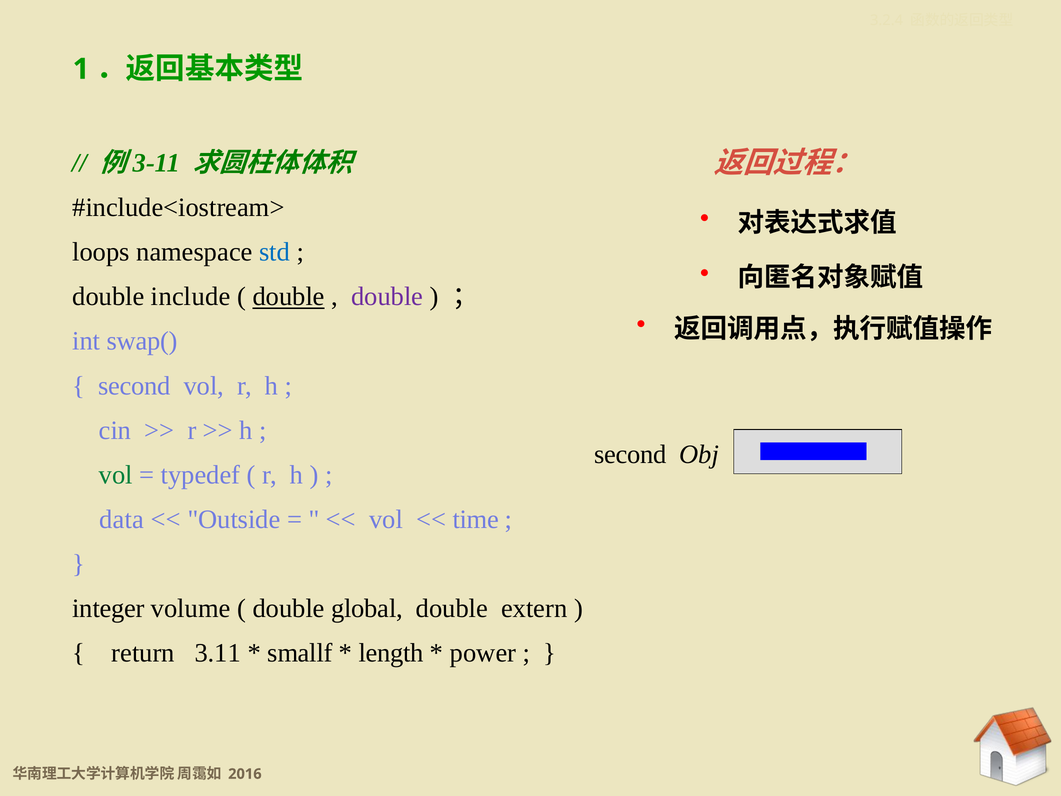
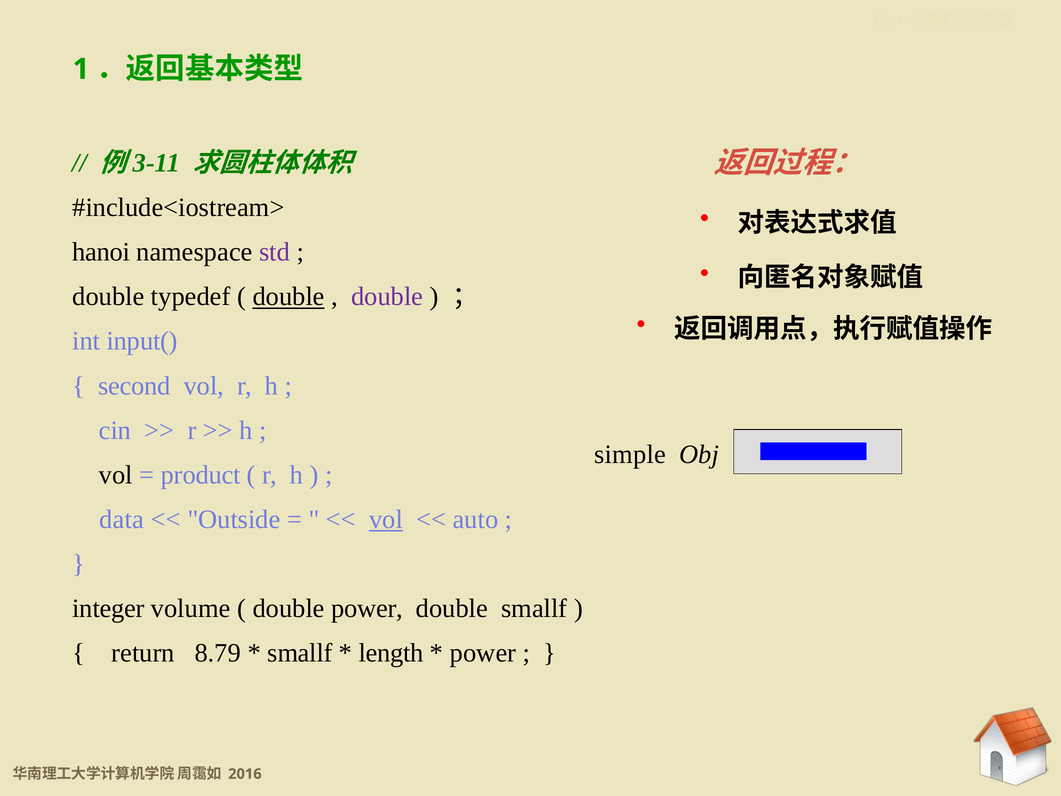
loops: loops -> hanoi
std colour: blue -> purple
include: include -> typedef
swap(: swap( -> input(
second at (630, 454): second -> simple
vol at (116, 475) colour: green -> black
typedef: typedef -> product
vol at (386, 519) underline: none -> present
time: time -> auto
double global: global -> power
double extern: extern -> smallf
3.11: 3.11 -> 8.79
